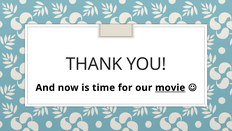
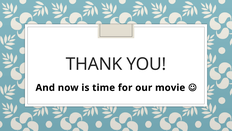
movie underline: present -> none
